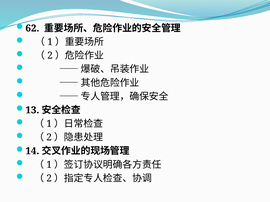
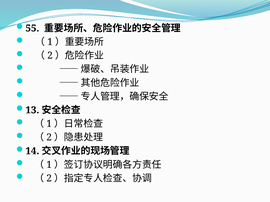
62: 62 -> 55
